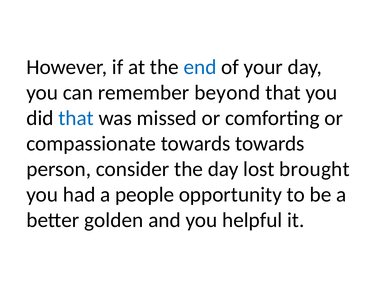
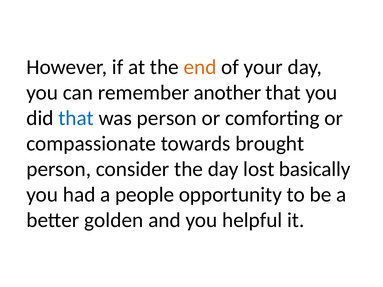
end colour: blue -> orange
beyond: beyond -> another
was missed: missed -> person
towards towards: towards -> brought
brought: brought -> basically
